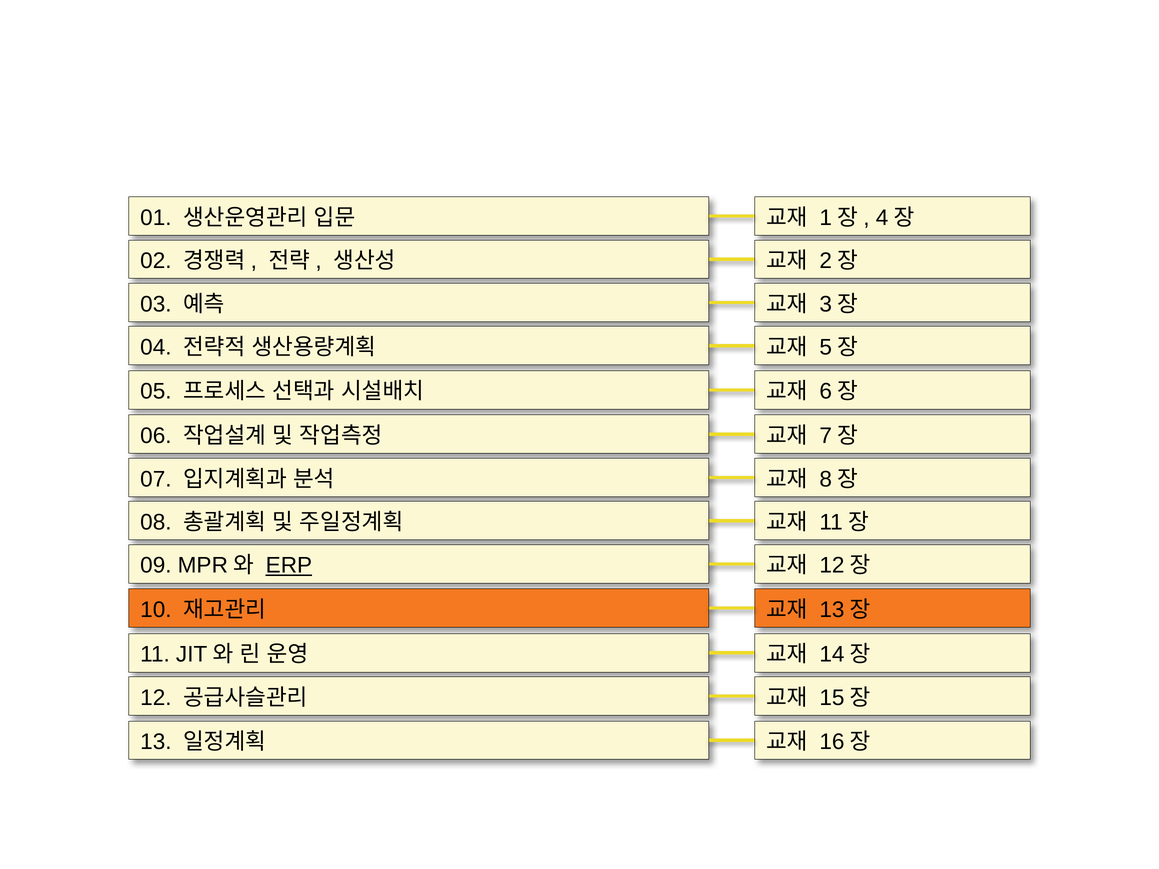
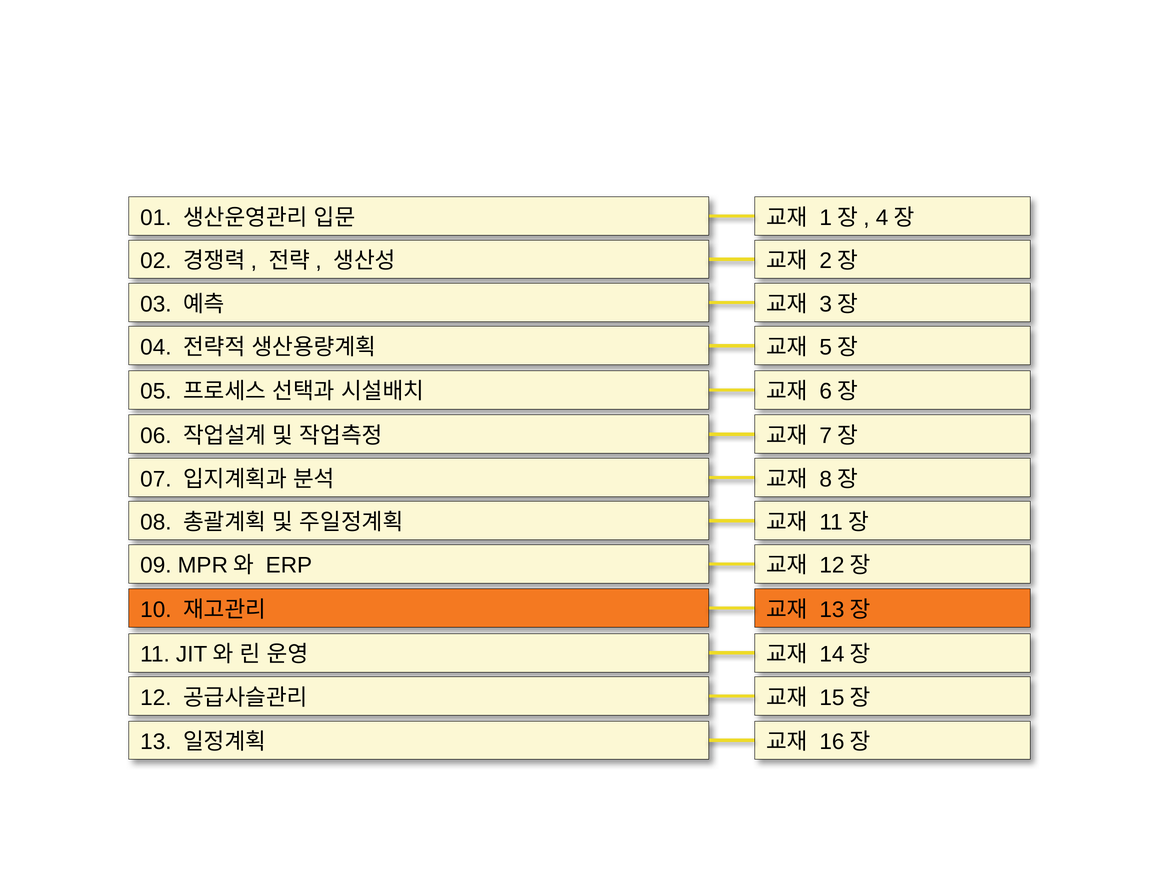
ERP underline: present -> none
